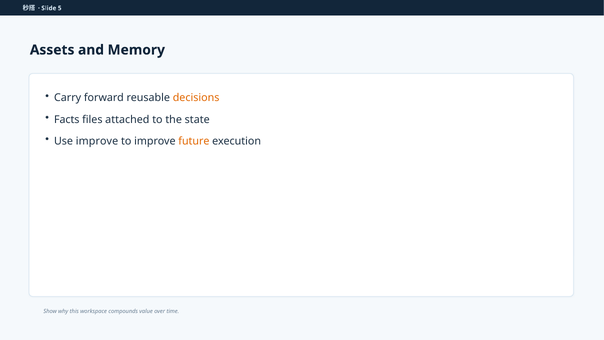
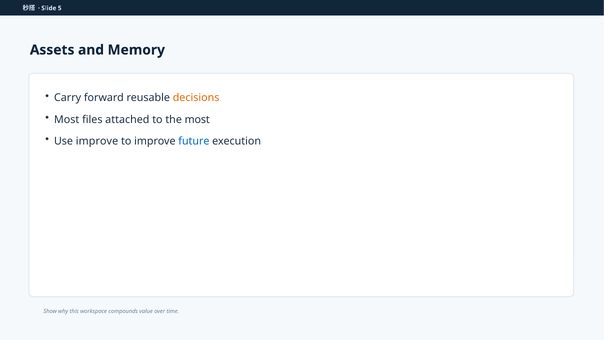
Facts at (67, 119): Facts -> Most
the state: state -> most
future colour: orange -> blue
